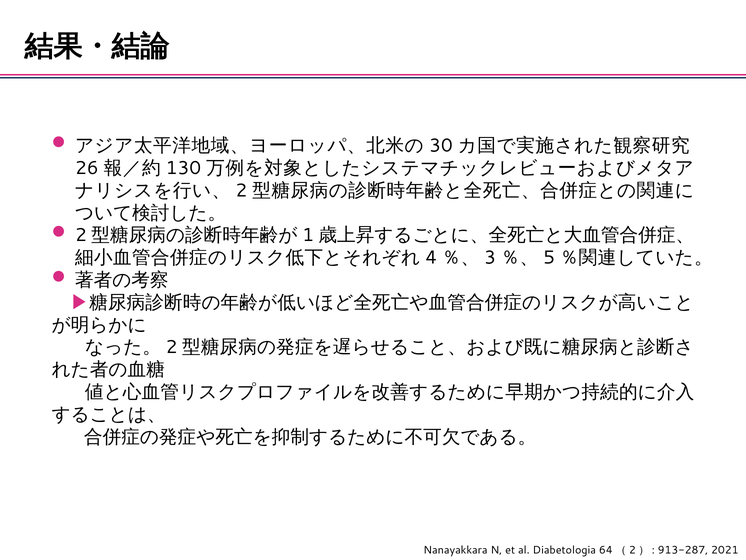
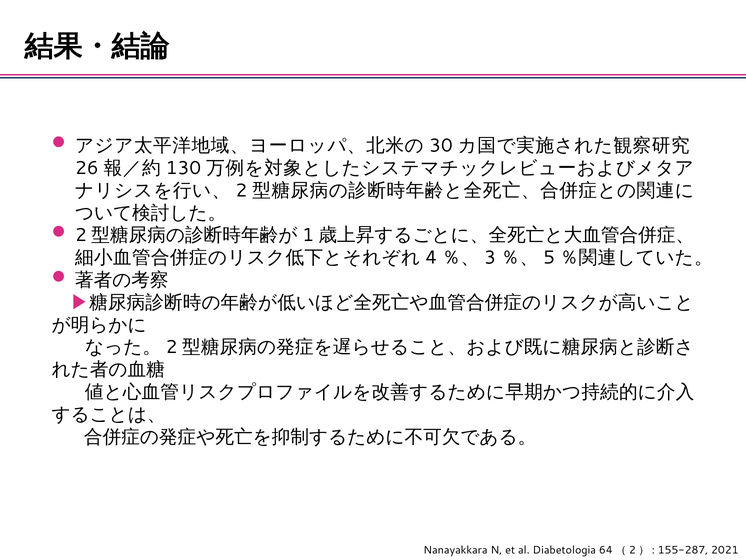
913-287: 913-287 -> 155-287
